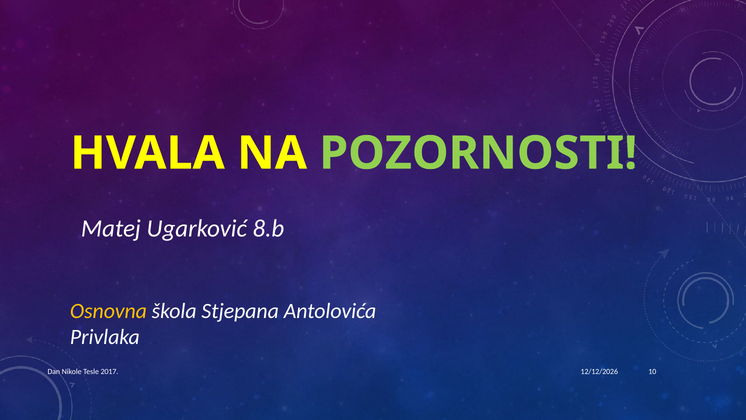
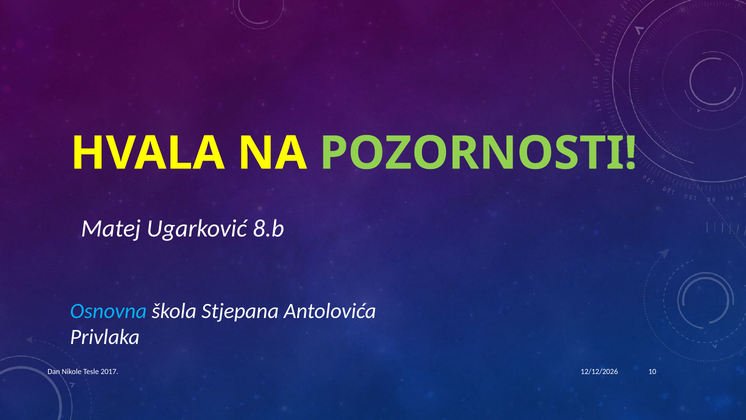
Osnovna colour: yellow -> light blue
